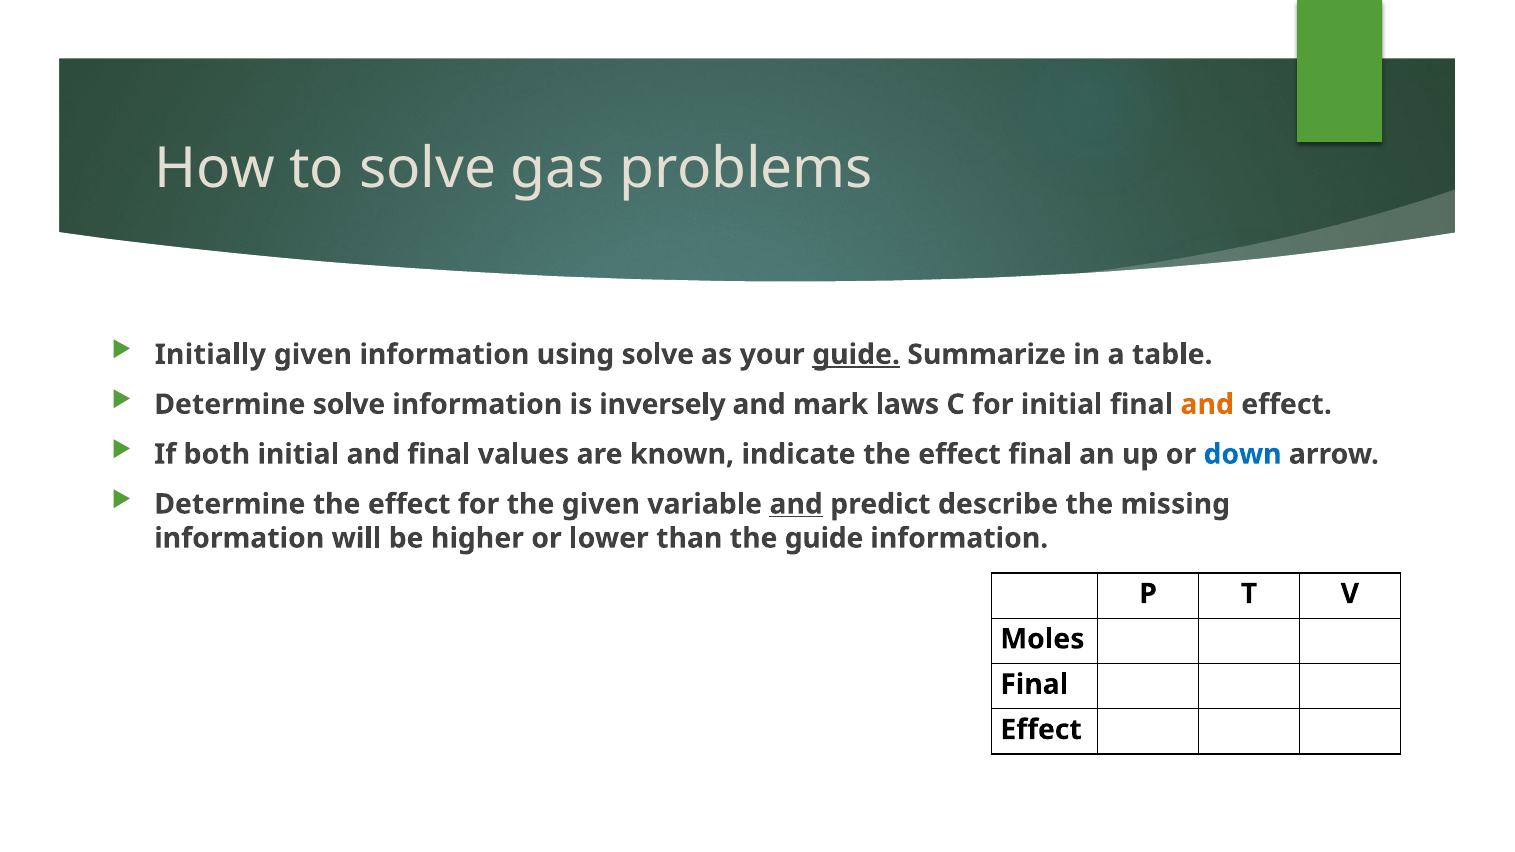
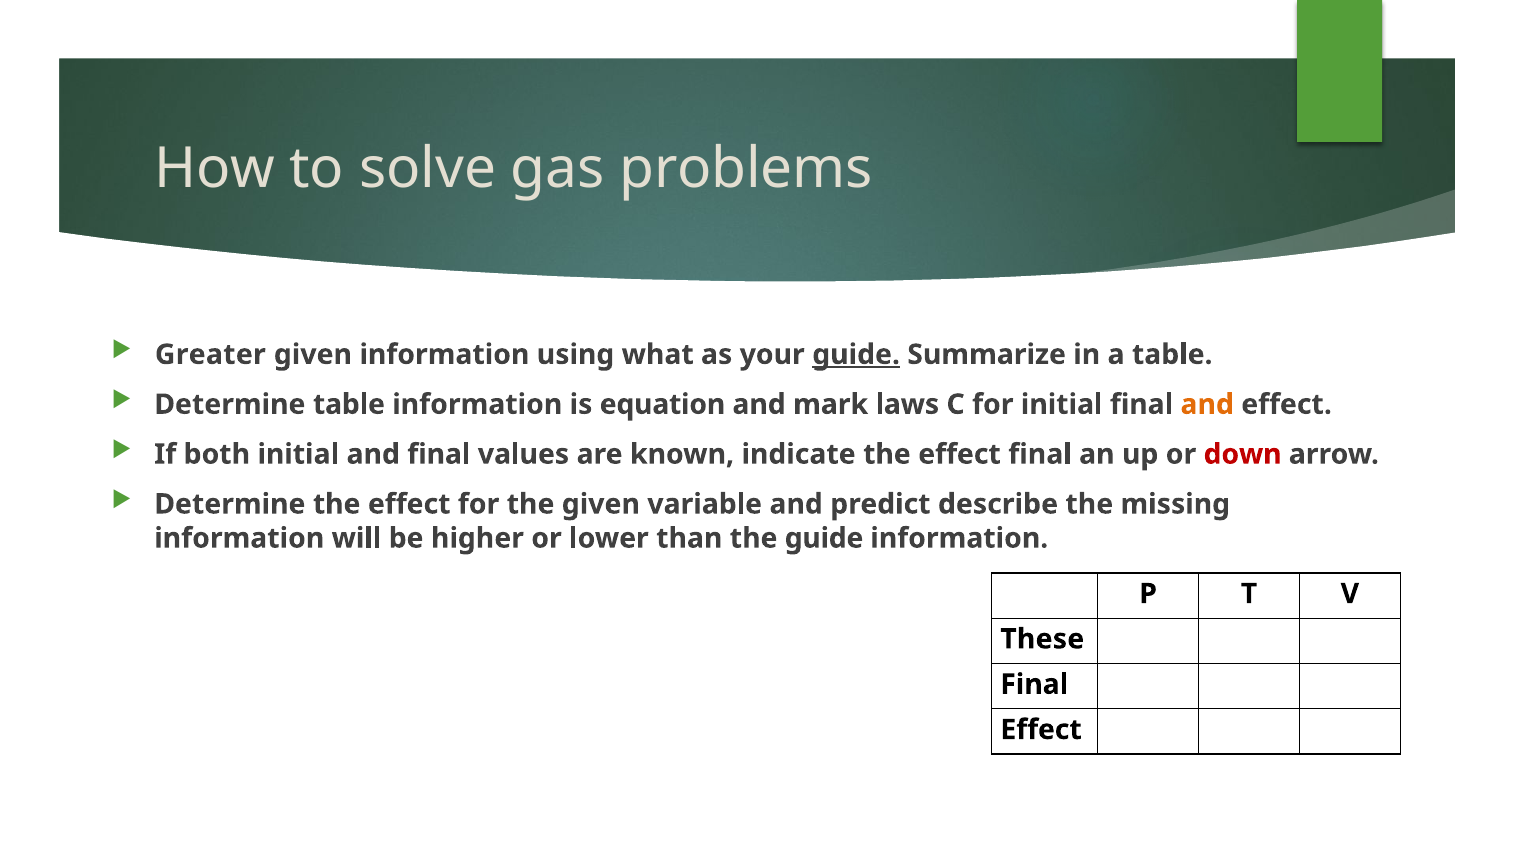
Initially: Initially -> Greater
using solve: solve -> what
Determine solve: solve -> table
inversely: inversely -> equation
down colour: blue -> red
and at (796, 504) underline: present -> none
Moles: Moles -> These
